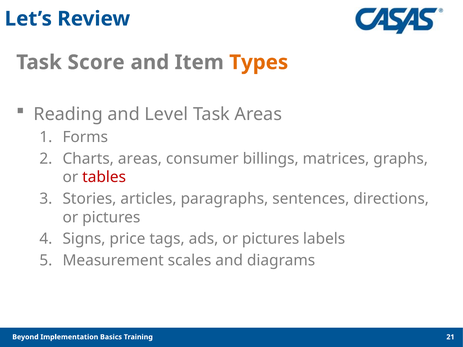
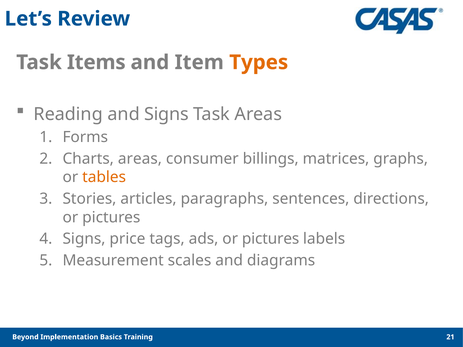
Score: Score -> Items
and Level: Level -> Signs
tables colour: red -> orange
